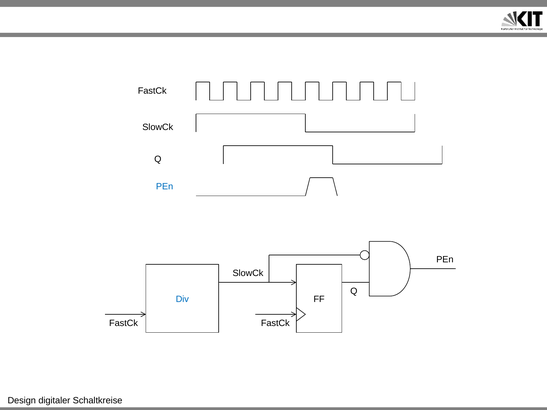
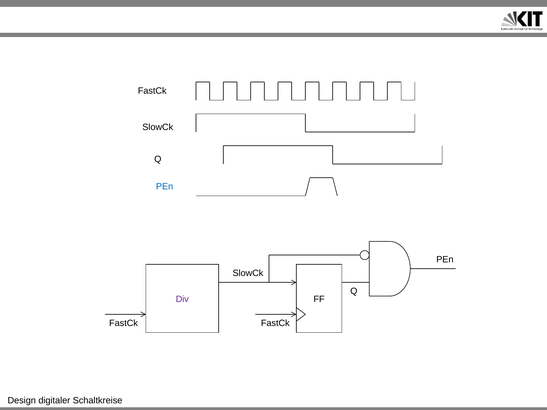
Div colour: blue -> purple
